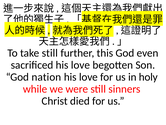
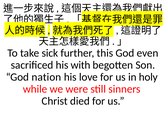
take still: still -> sick
sacrificed his love: love -> with
